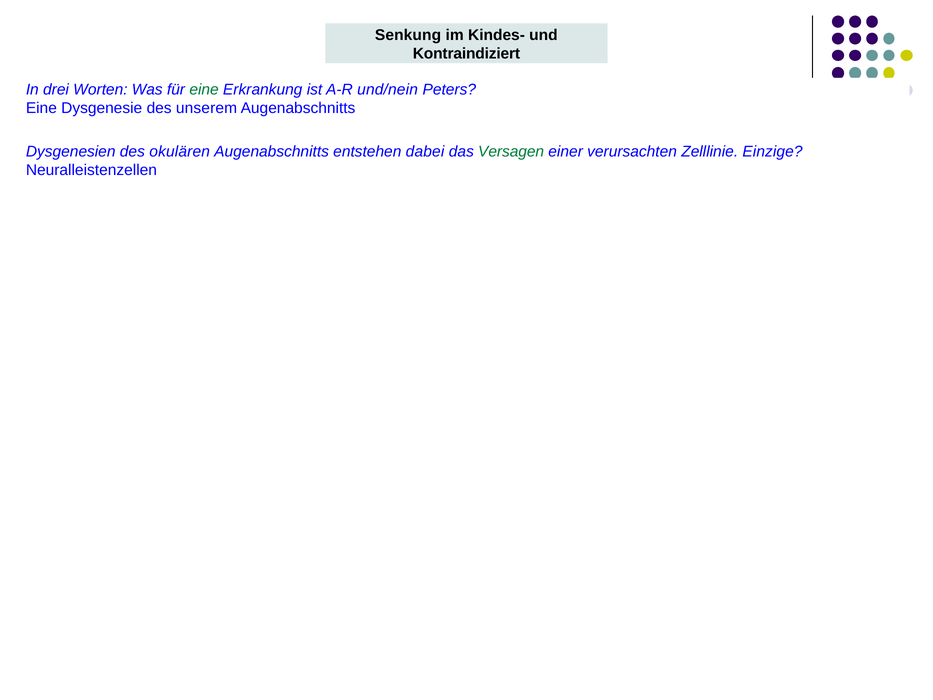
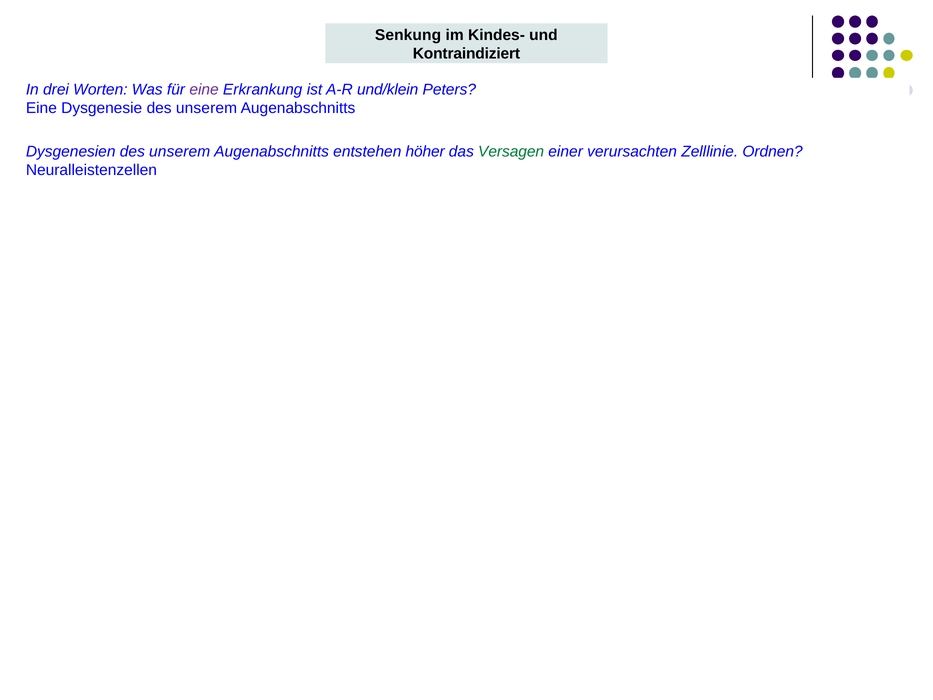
eine at (204, 89) colour: green -> purple
und/nein: und/nein -> und/klein
Dysgenesien des okulären: okulären -> unserem
dabei: dabei -> höher
Einzige: Einzige -> Ordnen
